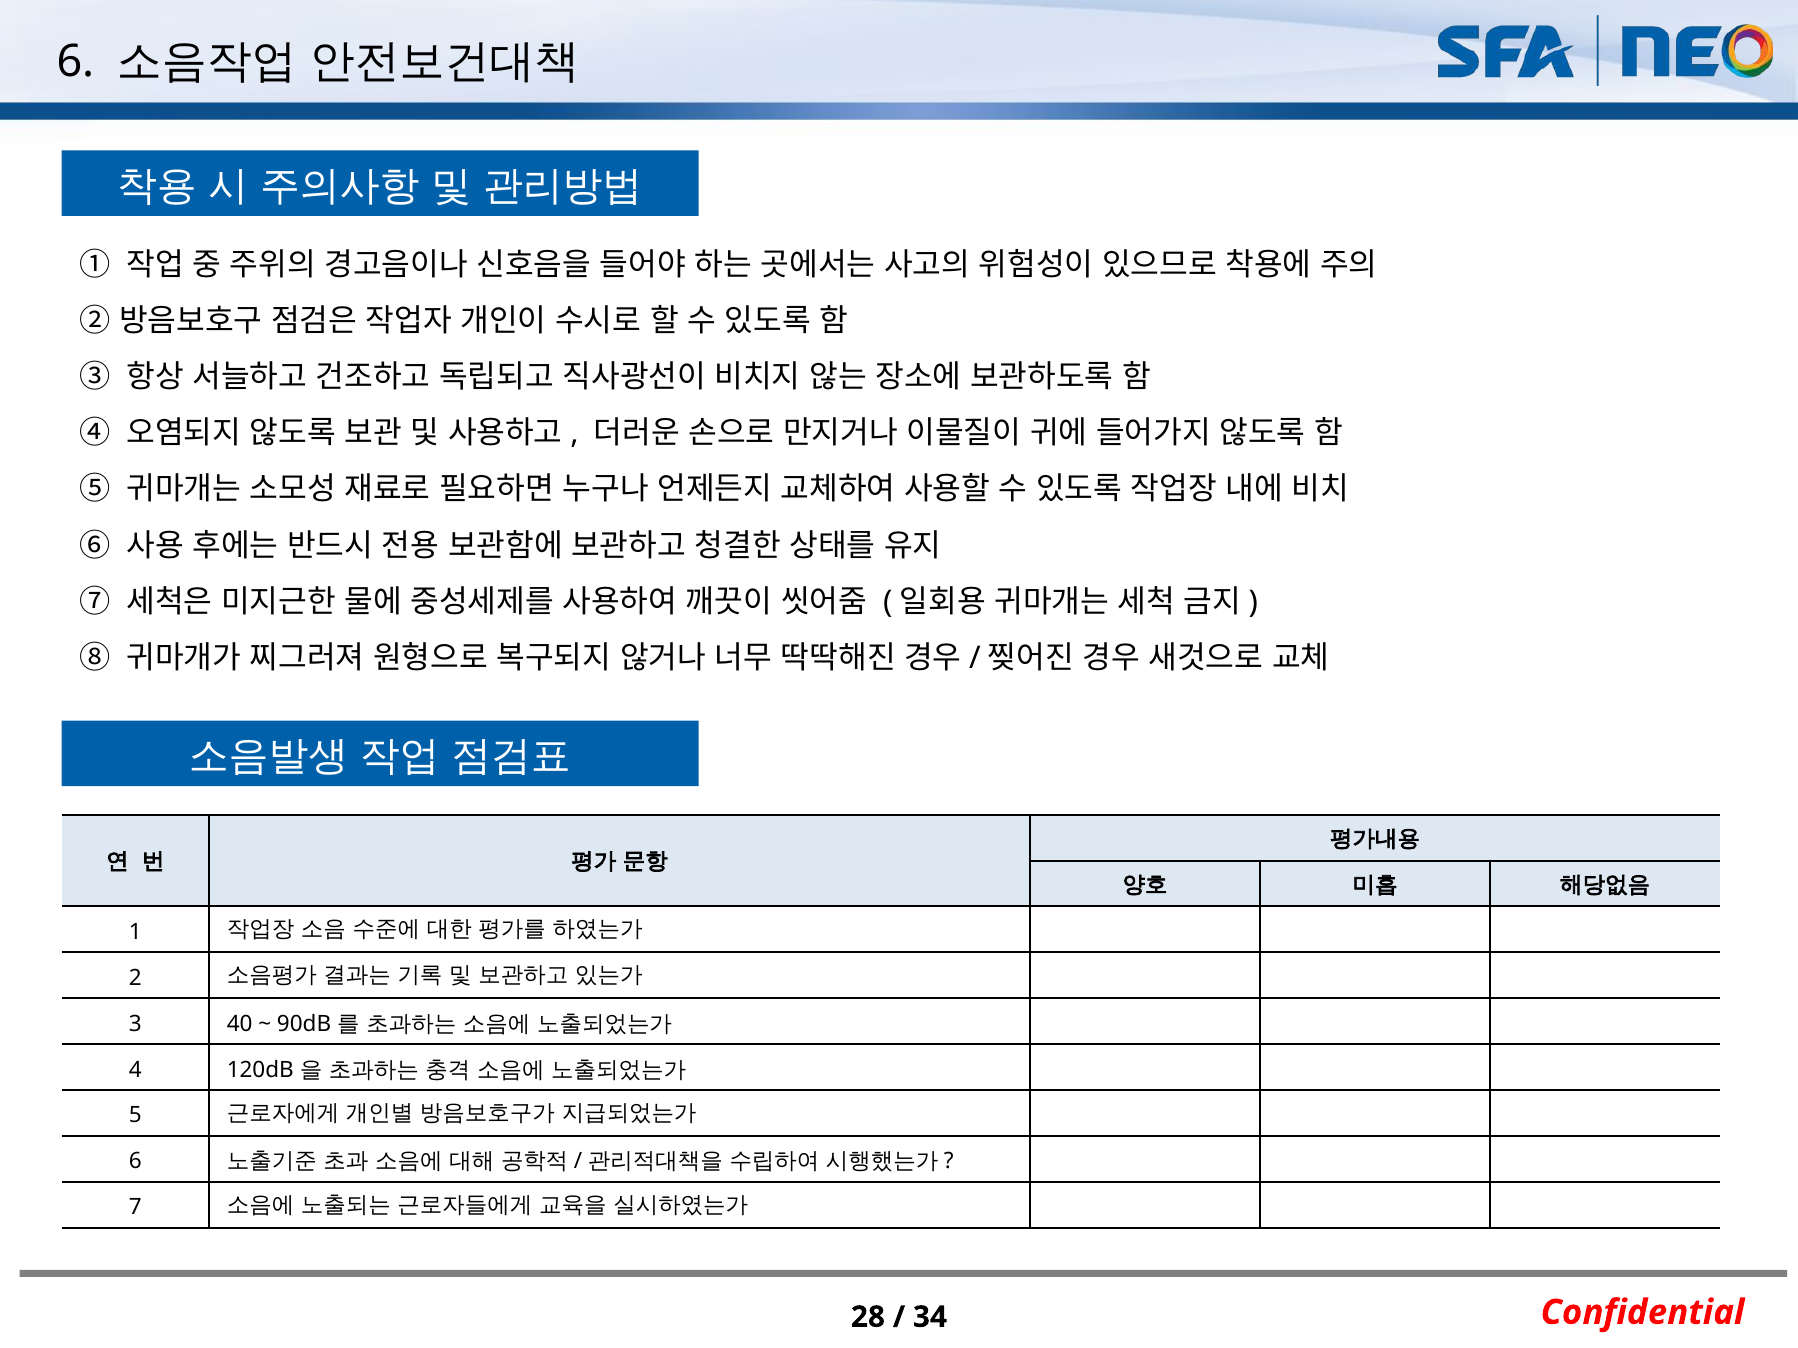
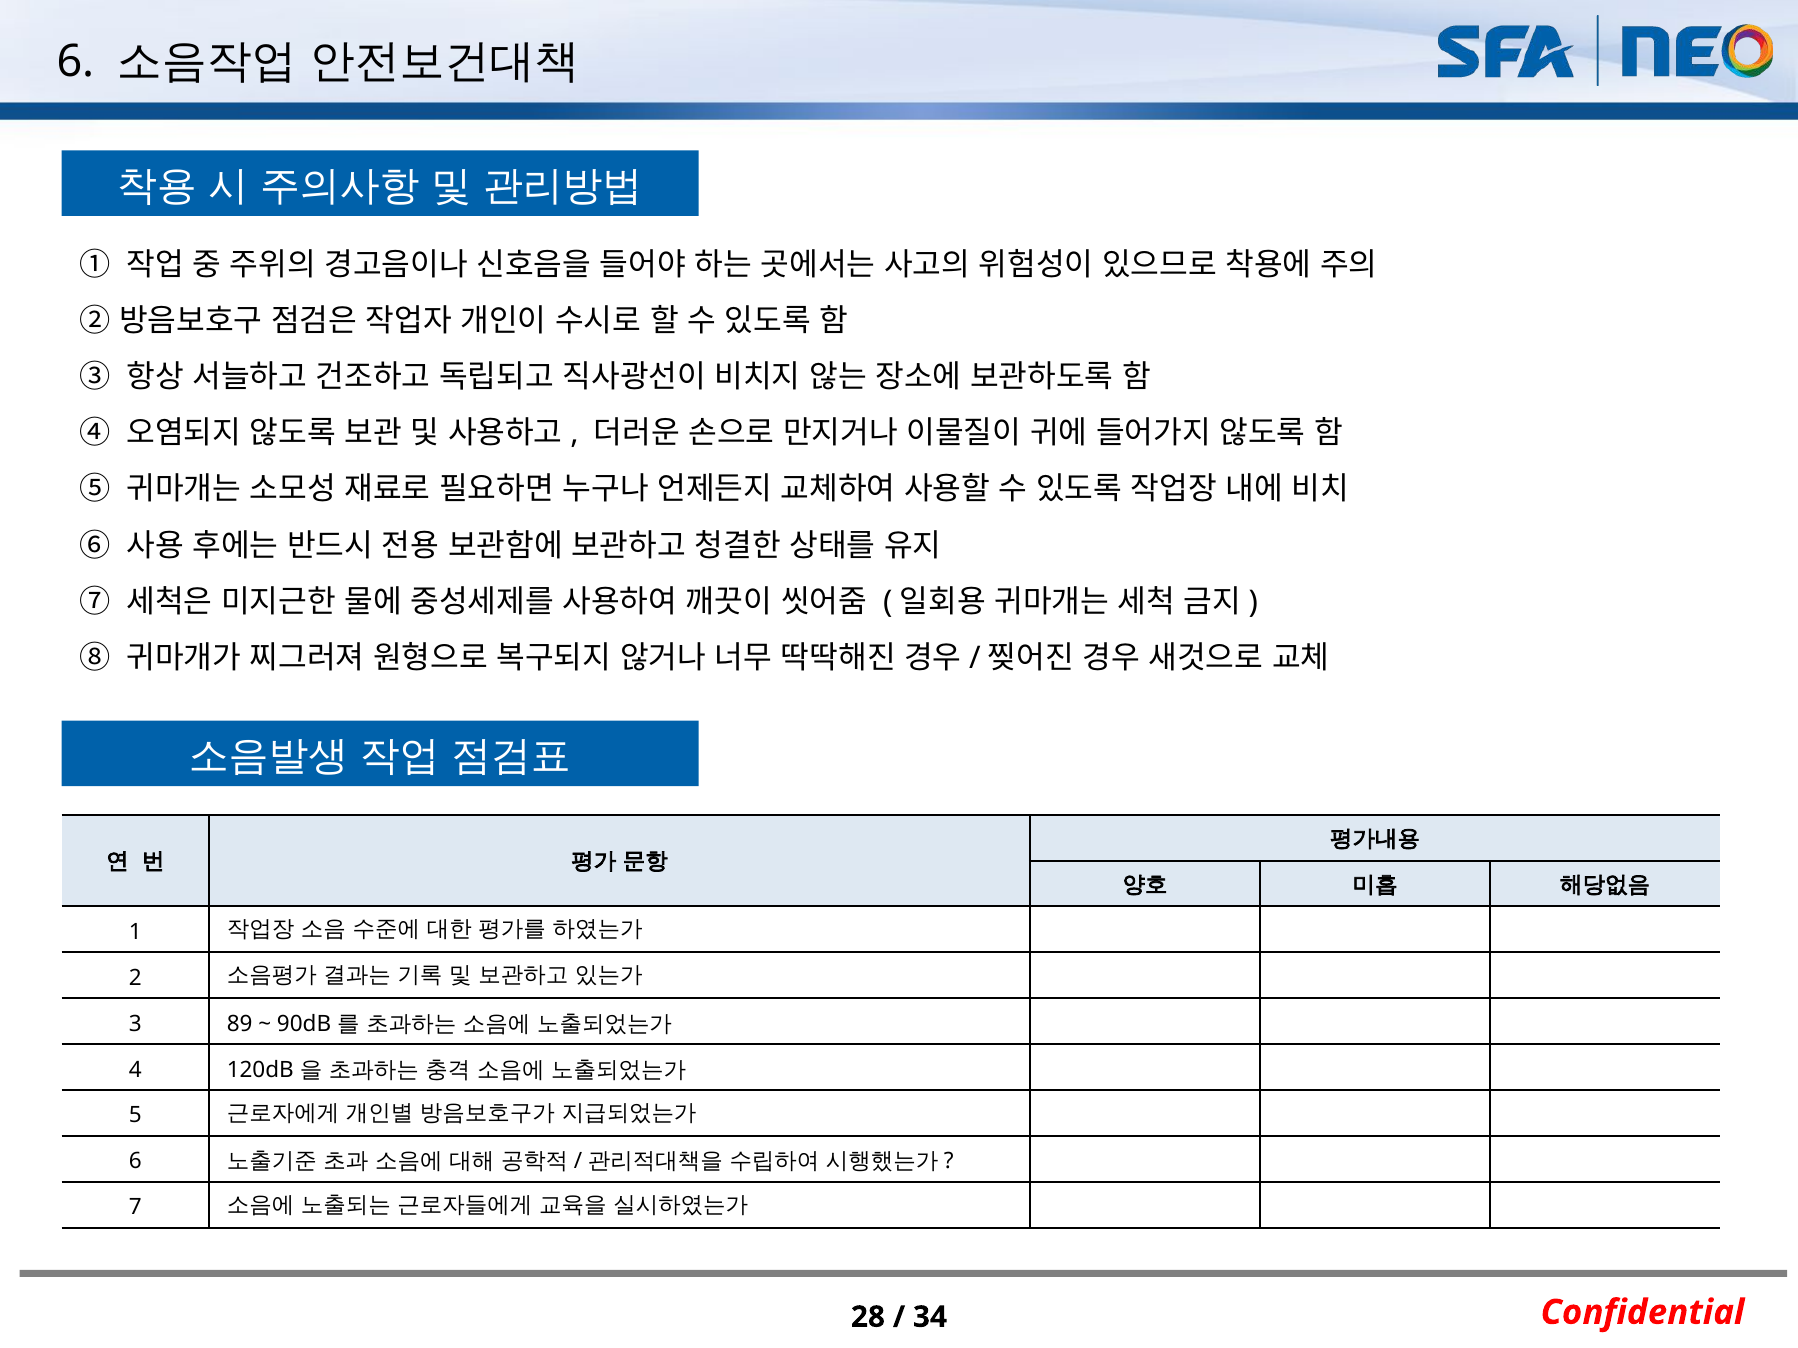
40: 40 -> 89
